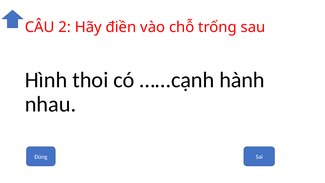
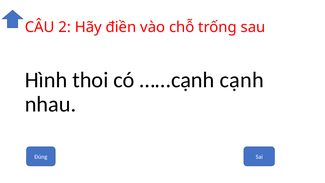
hành: hành -> cạnh
